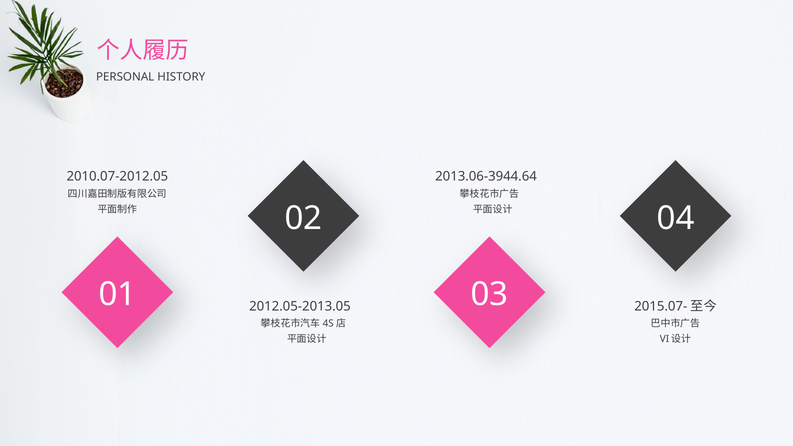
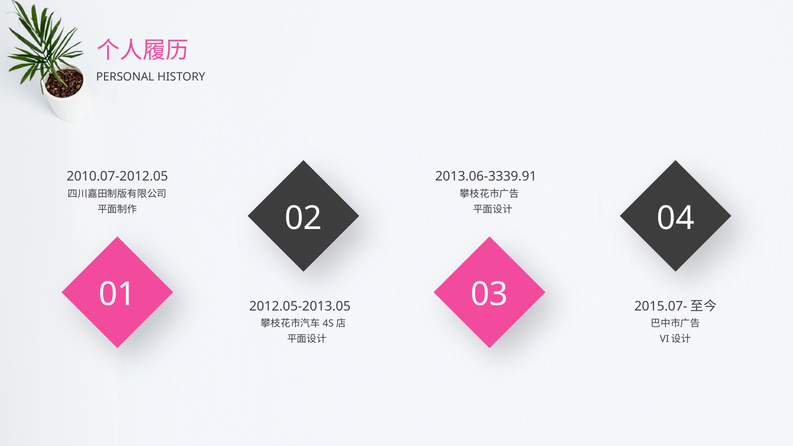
2013.06-3944.64: 2013.06-3944.64 -> 2013.06-3339.91
